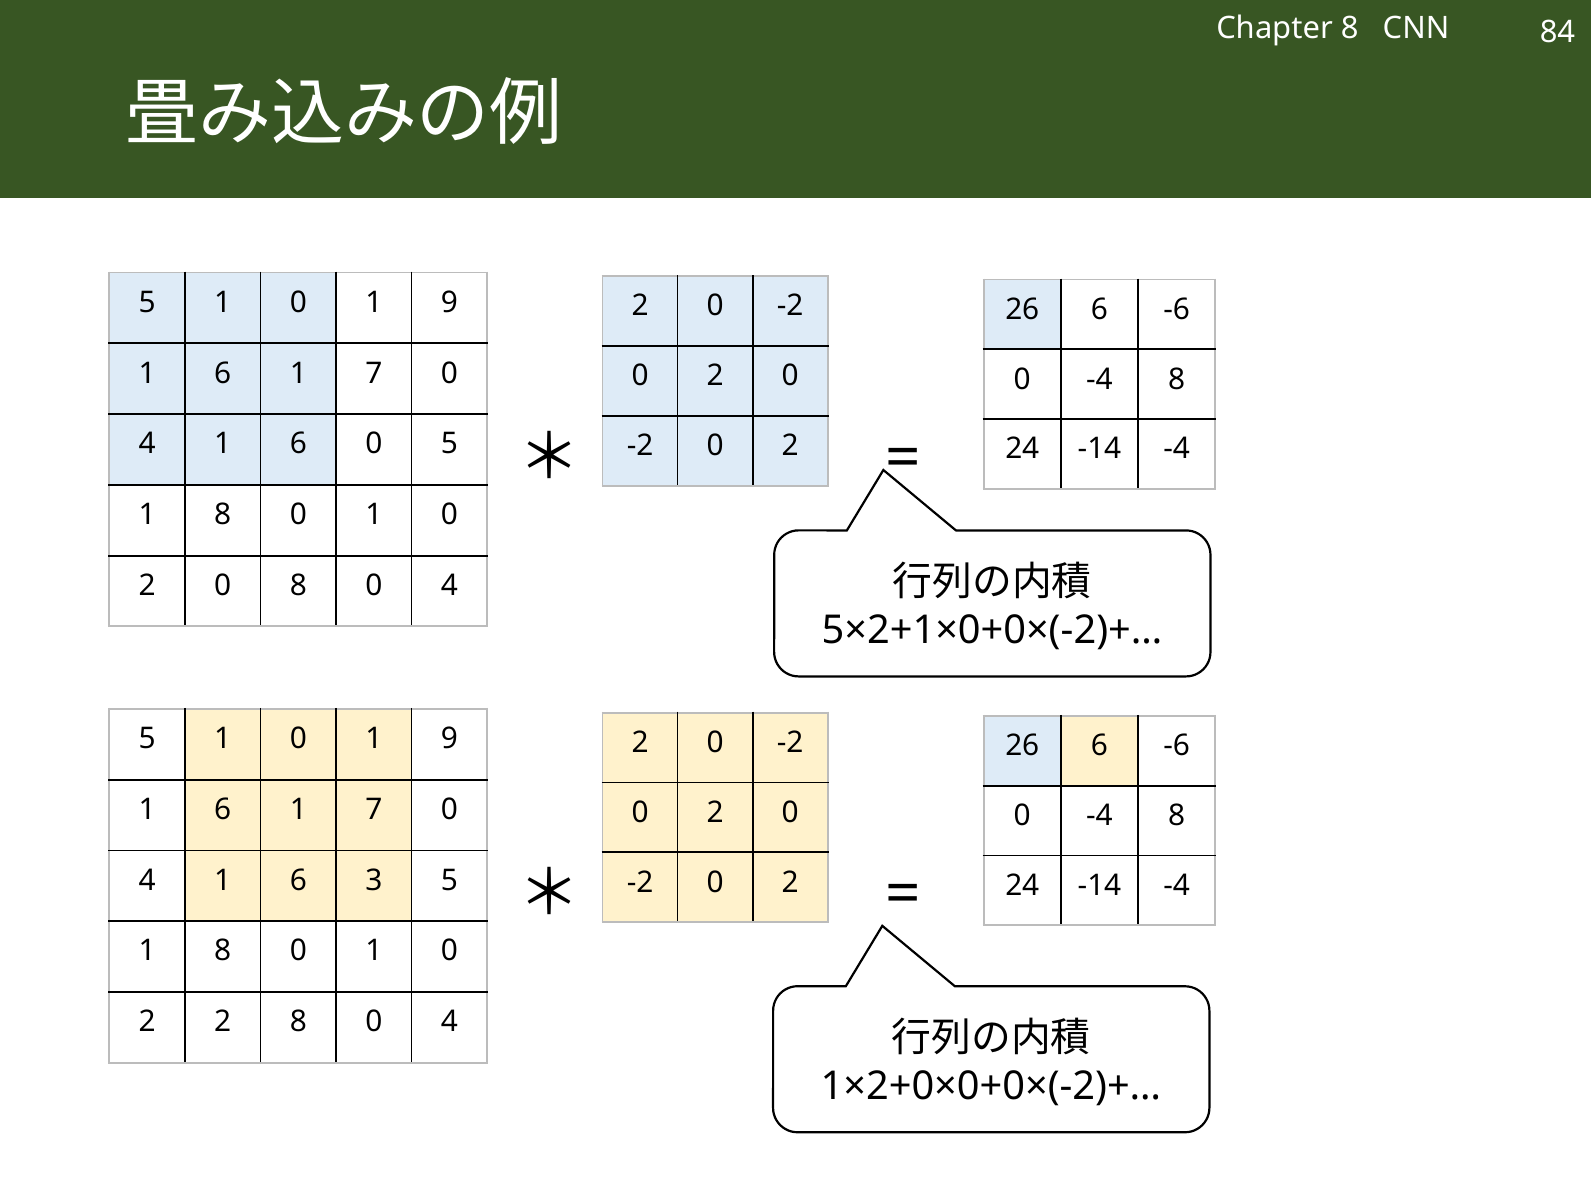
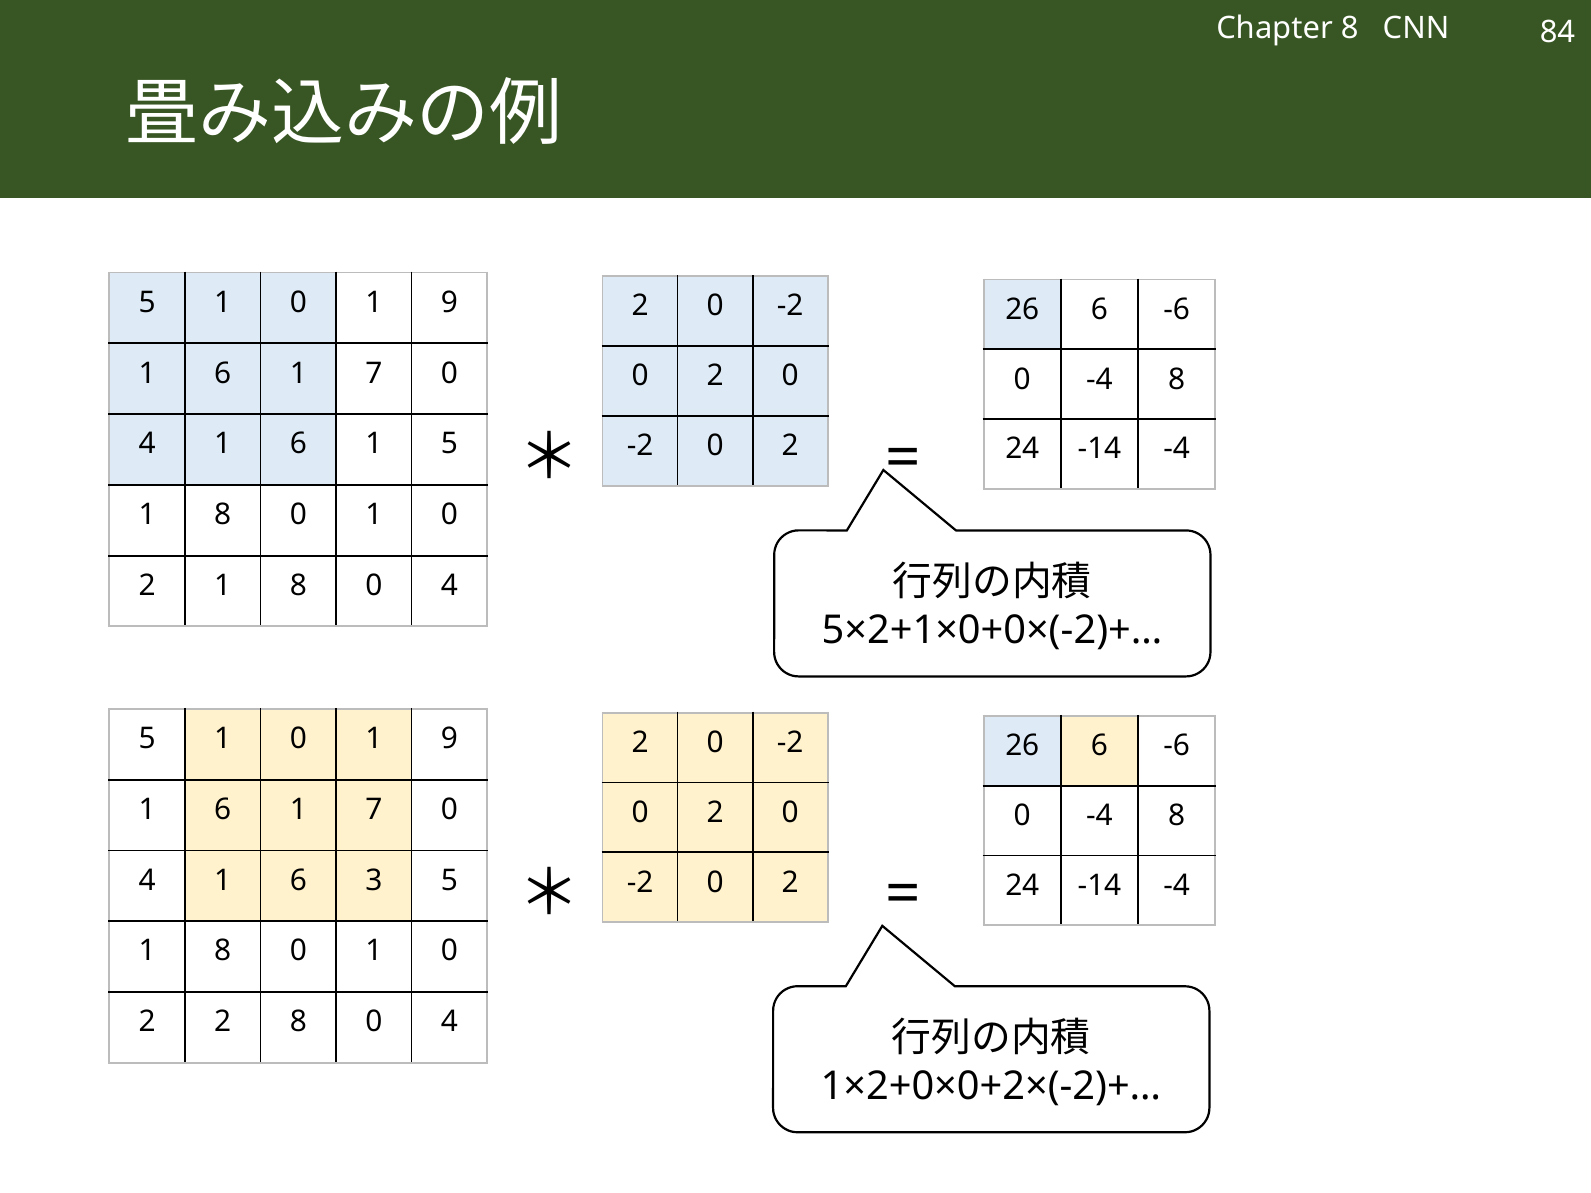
4 1 6 0: 0 -> 1
0 at (223, 586): 0 -> 1
1×2+0×0+0×(-2)+…: 1×2+0×0+0×(-2)+… -> 1×2+0×0+2×(-2)+…
